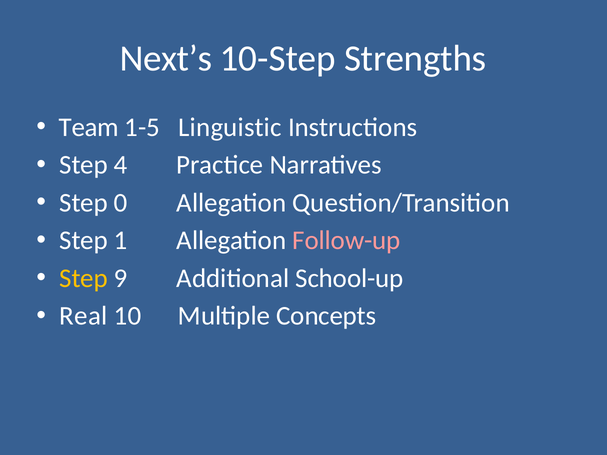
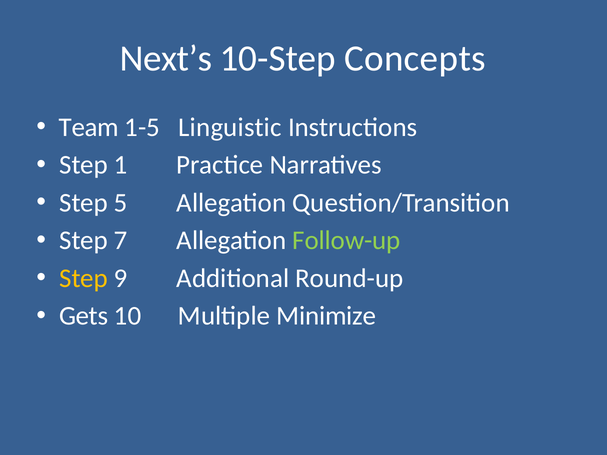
Strengths: Strengths -> Concepts
4: 4 -> 1
0: 0 -> 5
1: 1 -> 7
Follow-up colour: pink -> light green
School-up: School-up -> Round-up
Real: Real -> Gets
Concepts: Concepts -> Minimize
